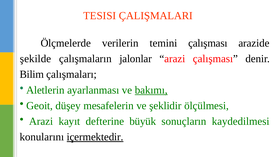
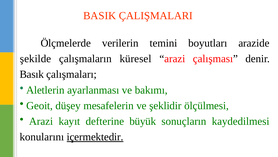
TESISI: TESISI -> BASIK
temini çalışması: çalışması -> boyutları
jalonlar: jalonlar -> küresel
Bilim: Bilim -> Basık
bakımı underline: present -> none
